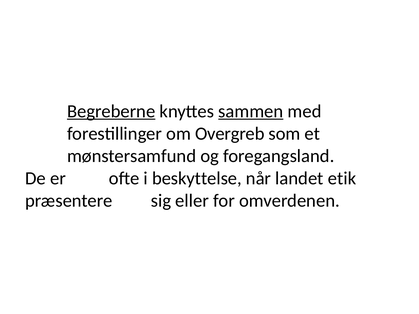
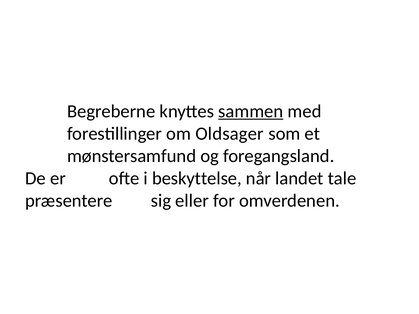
Begreberne underline: present -> none
Overgreb: Overgreb -> Oldsager
etik: etik -> tale
